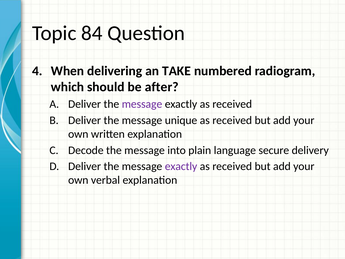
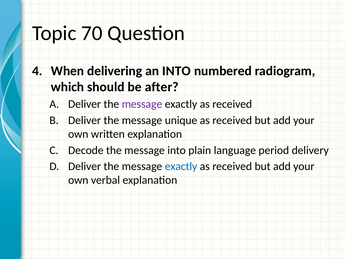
84: 84 -> 70
an TAKE: TAKE -> INTO
secure: secure -> period
exactly at (181, 166) colour: purple -> blue
